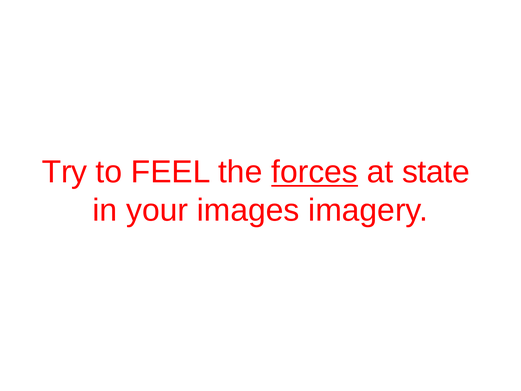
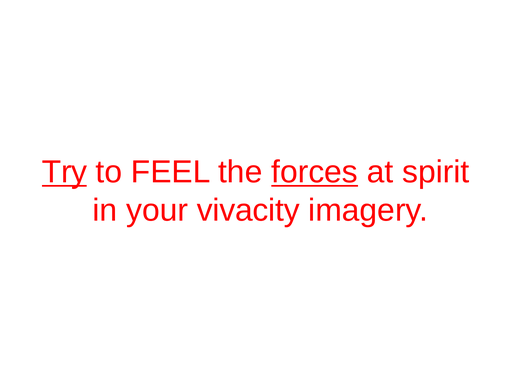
Try underline: none -> present
state: state -> spirit
images: images -> vivacity
